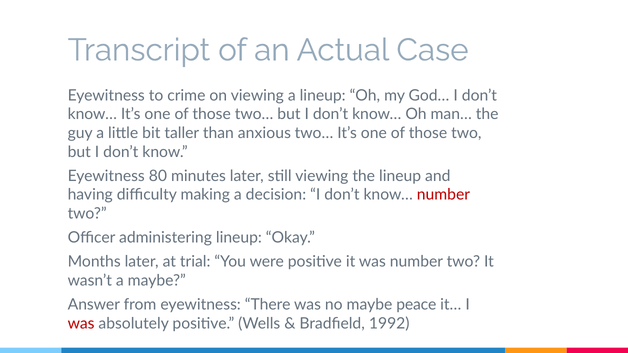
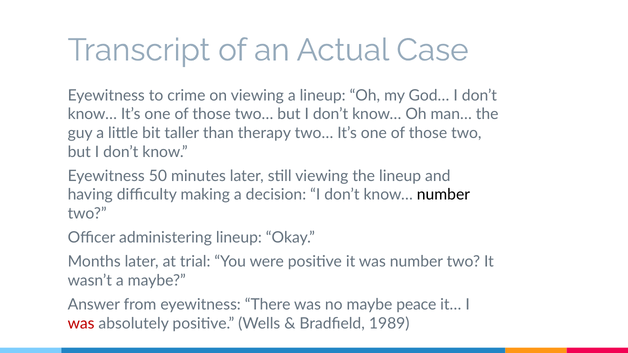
anxious: anxious -> therapy
80: 80 -> 50
number at (443, 195) colour: red -> black
1992: 1992 -> 1989
